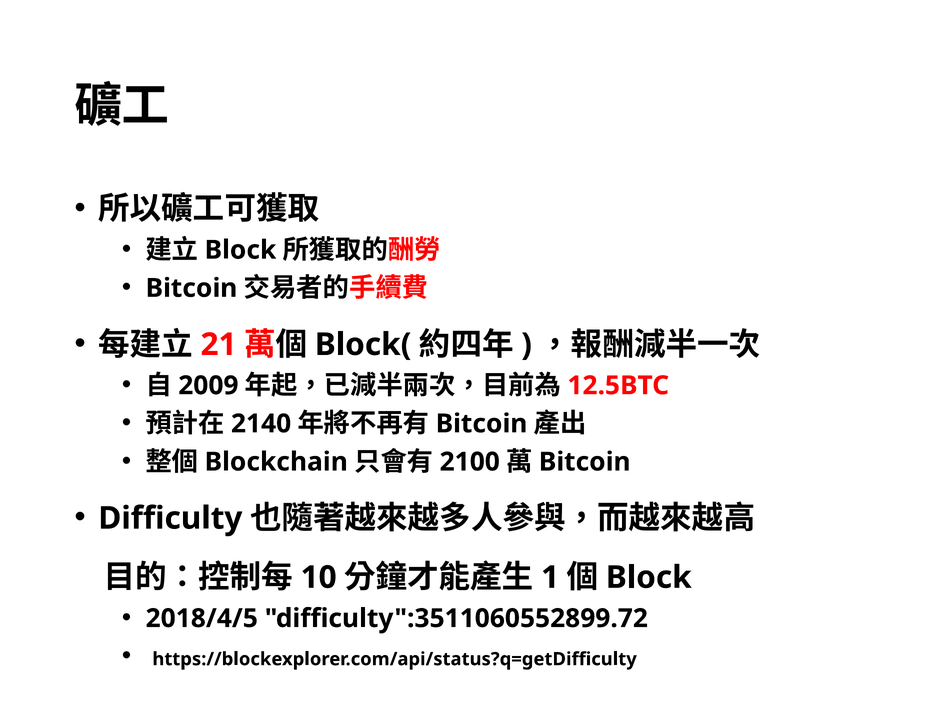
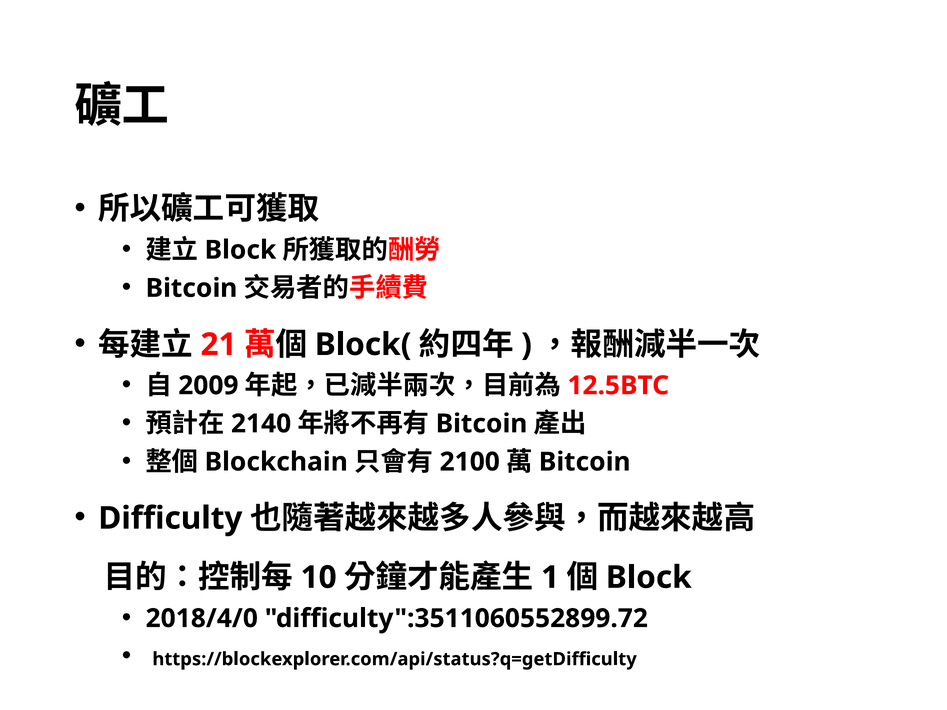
2018/4/5: 2018/4/5 -> 2018/4/0
